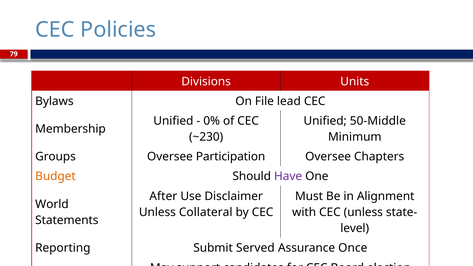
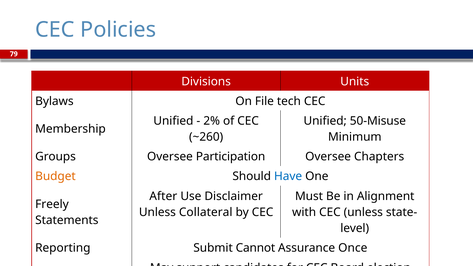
lead: lead -> tech
0%: 0% -> 2%
50-Middle: 50-Middle -> 50-Misuse
~230: ~230 -> ~260
Have colour: purple -> blue
World: World -> Freely
Served: Served -> Cannot
